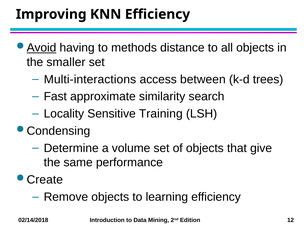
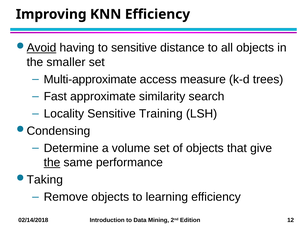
to methods: methods -> sensitive
Multi-interactions: Multi-interactions -> Multi-approximate
between: between -> measure
the at (52, 163) underline: none -> present
Create: Create -> Taking
